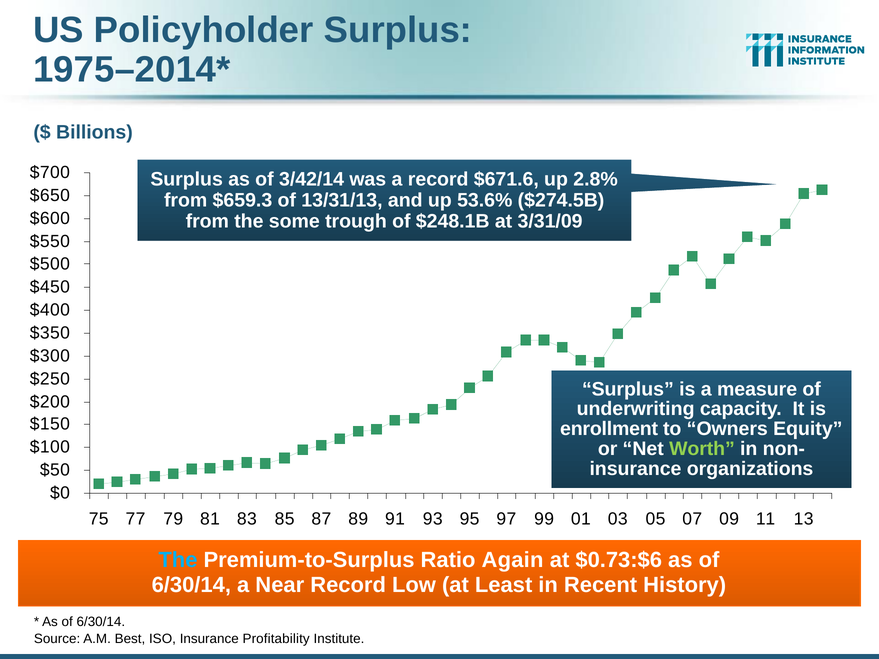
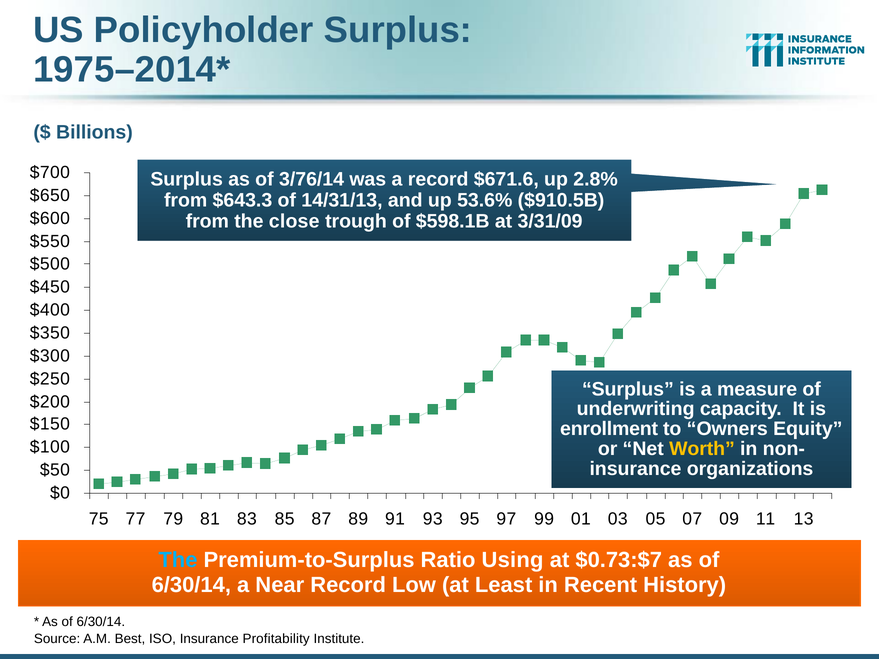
3/42/14: 3/42/14 -> 3/76/14
$659.3: $659.3 -> $643.3
13/31/13: 13/31/13 -> 14/31/13
$274.5B: $274.5B -> $910.5B
some: some -> close
$248.1B: $248.1B -> $598.1B
Worth colour: light green -> yellow
Again: Again -> Using
$0.73:$6: $0.73:$6 -> $0.73:$7
